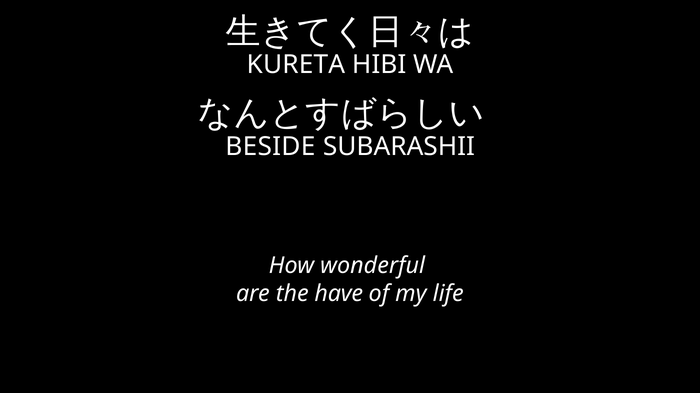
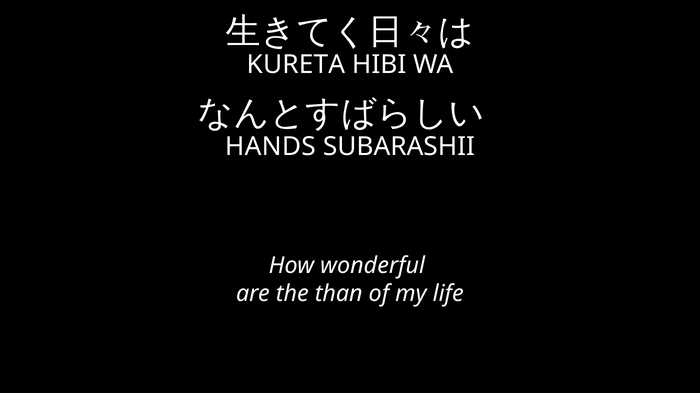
BESIDE: BESIDE -> HANDS
have: have -> than
